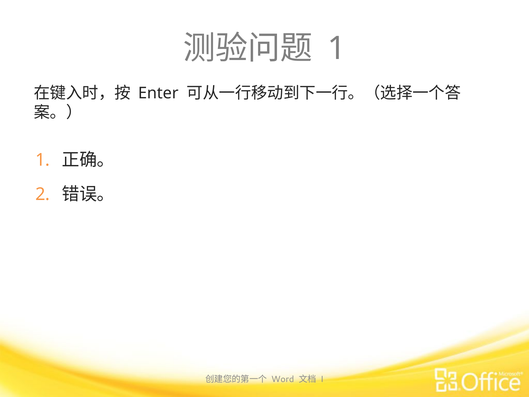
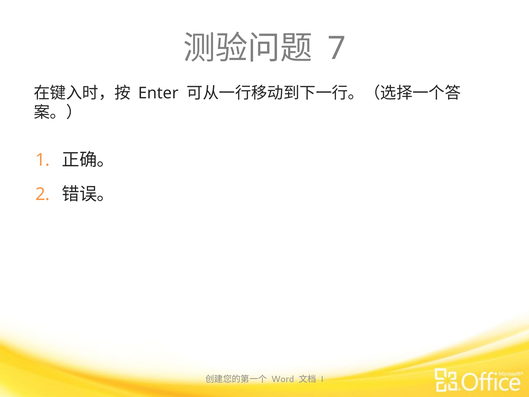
1 at (337, 48): 1 -> 7
